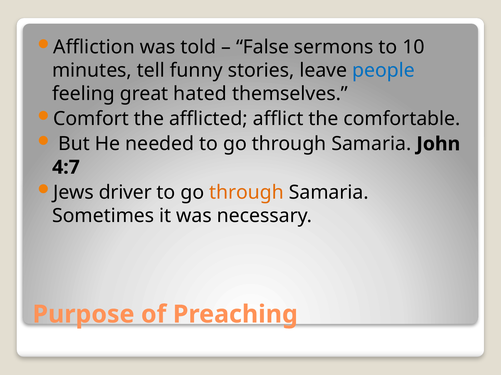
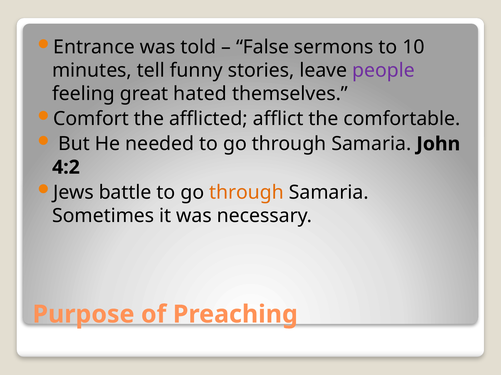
Affliction: Affliction -> Entrance
people colour: blue -> purple
4:7: 4:7 -> 4:2
driver: driver -> battle
